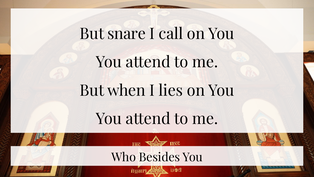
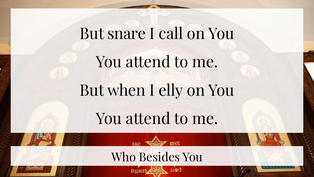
lies: lies -> elly
